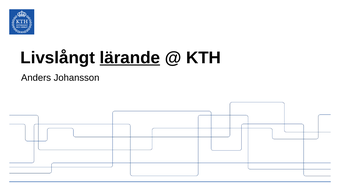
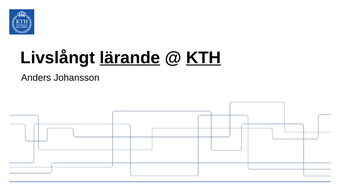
KTH underline: none -> present
